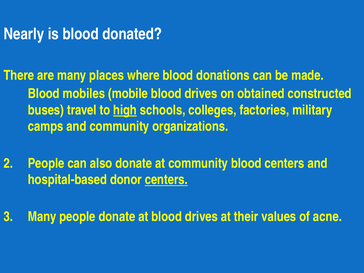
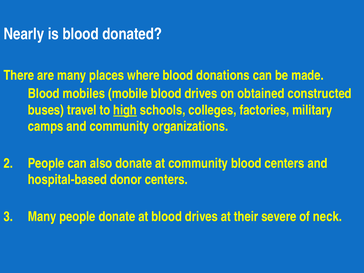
centers at (166, 180) underline: present -> none
values: values -> severe
acne: acne -> neck
